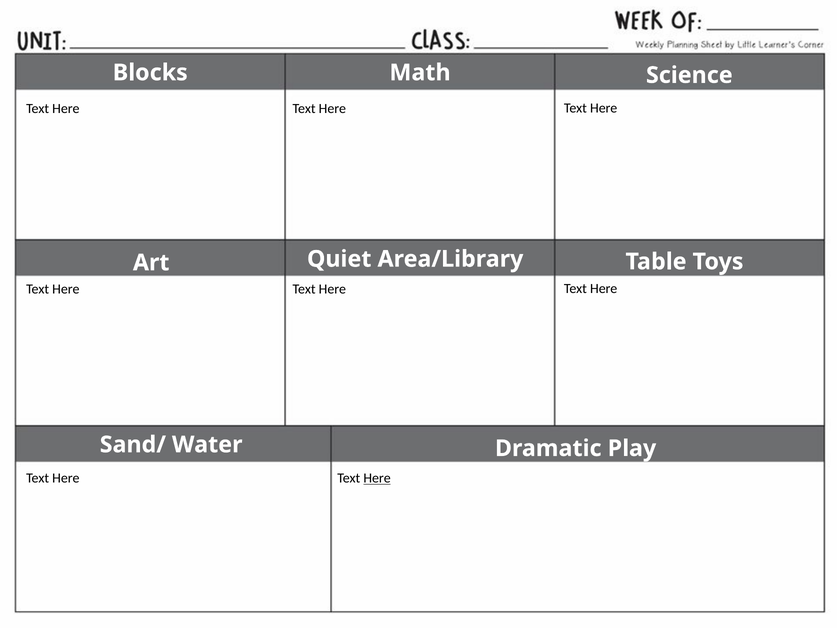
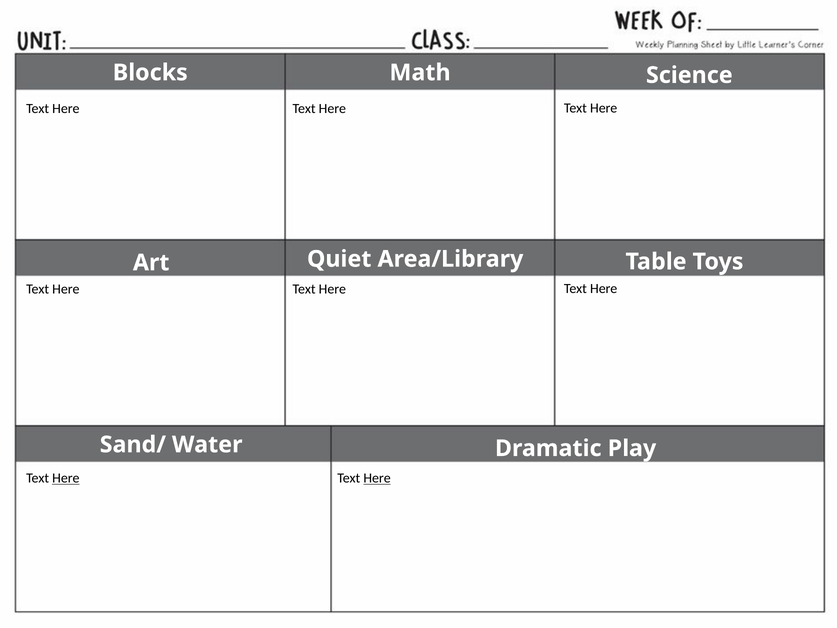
Here at (66, 478) underline: none -> present
